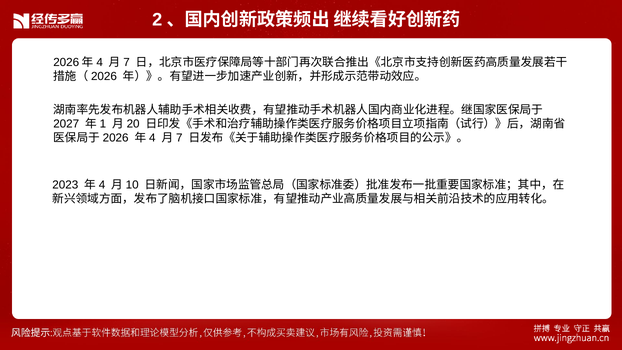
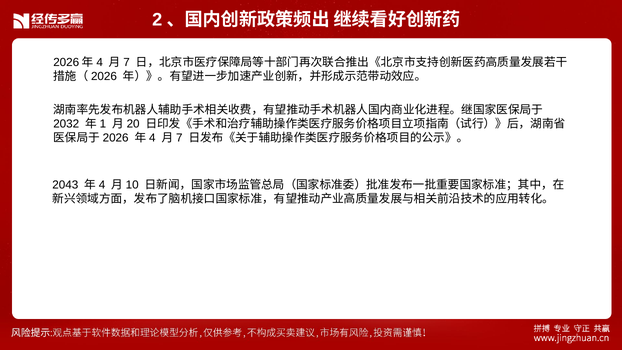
2027: 2027 -> 2032
2023: 2023 -> 2043
